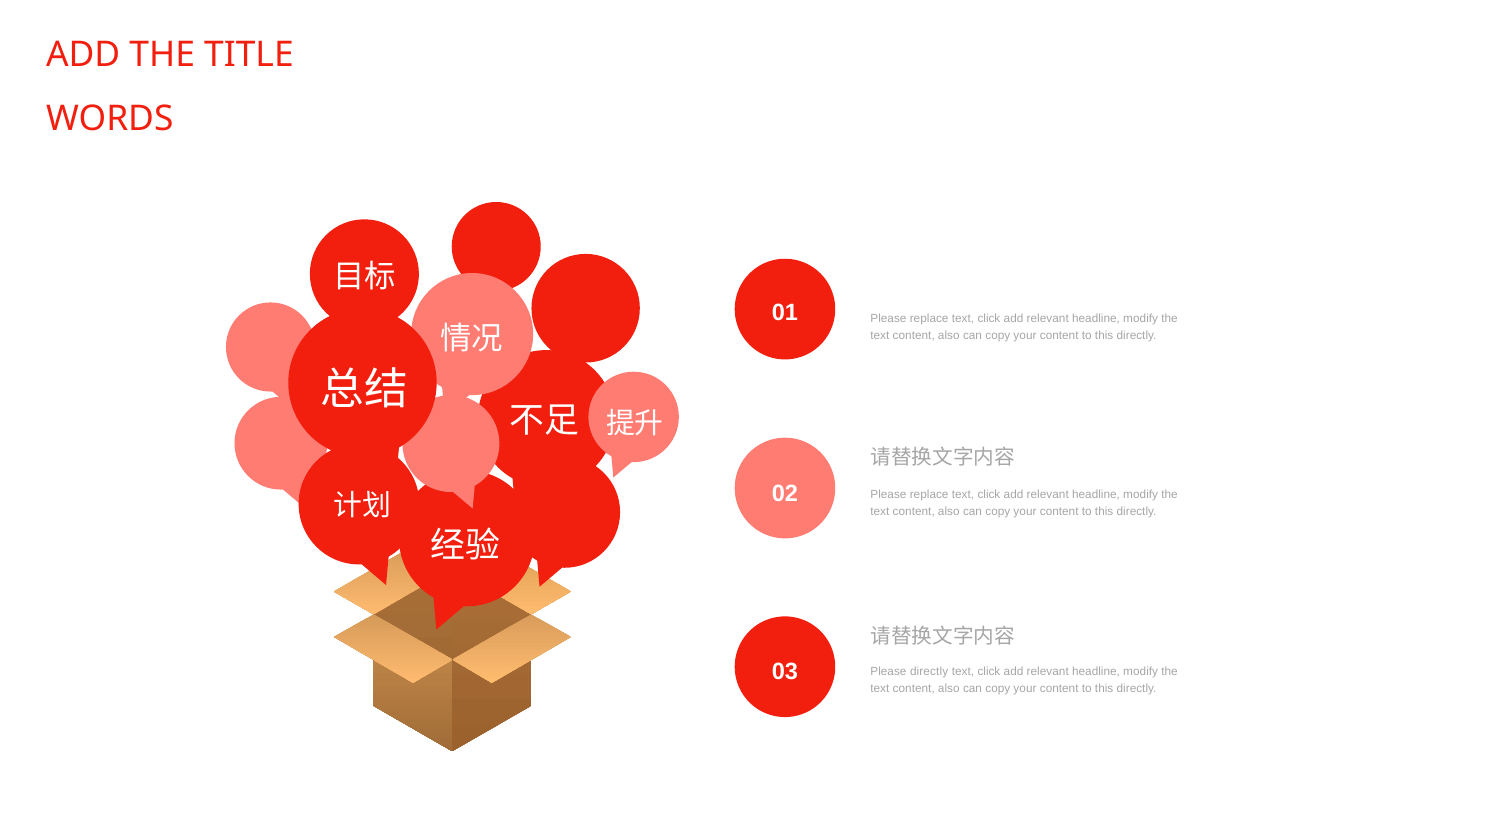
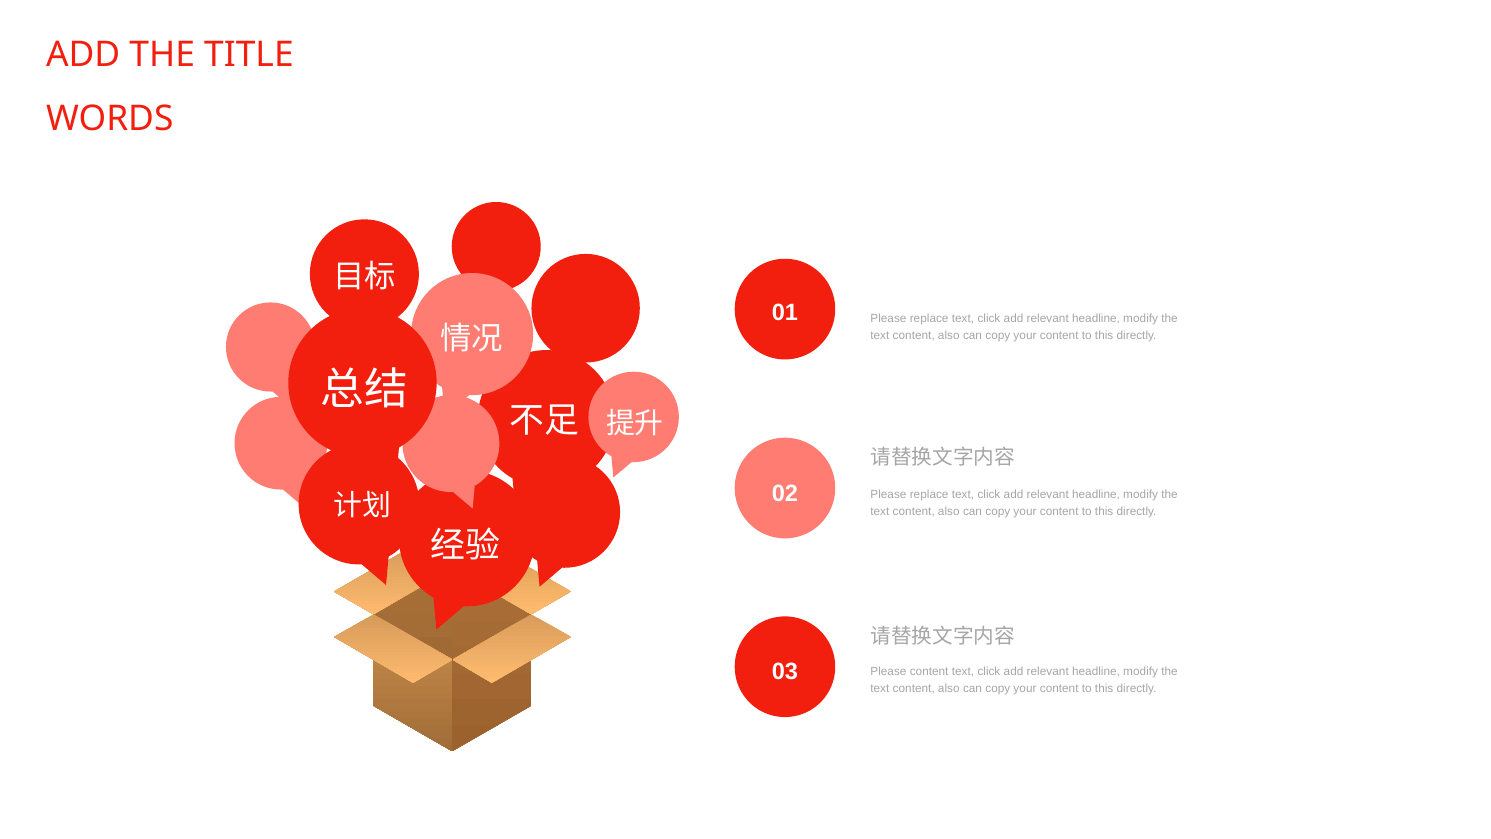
Please directly: directly -> content
